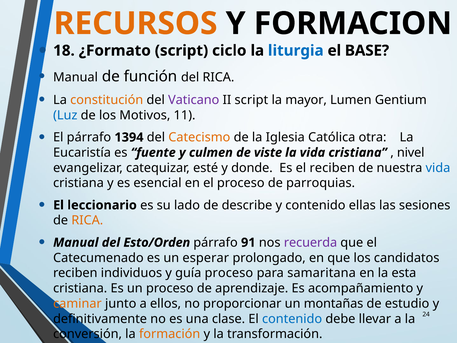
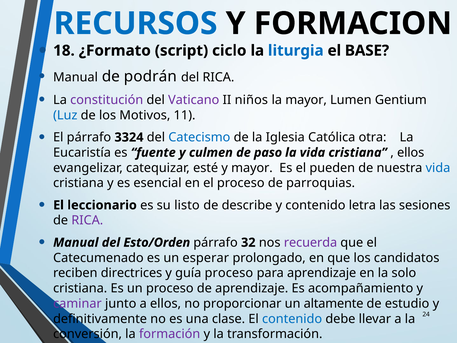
RECURSOS colour: orange -> blue
función: función -> podrán
constitución colour: orange -> purple
II script: script -> niños
1394: 1394 -> 3324
Catecismo colour: orange -> blue
viste: viste -> paso
nivel at (411, 152): nivel -> ellos
y donde: donde -> mayor
el reciben: reciben -> pueden
lado: lado -> listo
ellas: ellas -> letra
RICA at (87, 220) colour: orange -> purple
91: 91 -> 32
individuos: individuos -> directrices
para samaritana: samaritana -> aprendizaje
esta: esta -> solo
caminar colour: orange -> purple
montañas: montañas -> altamente
formación colour: orange -> purple
